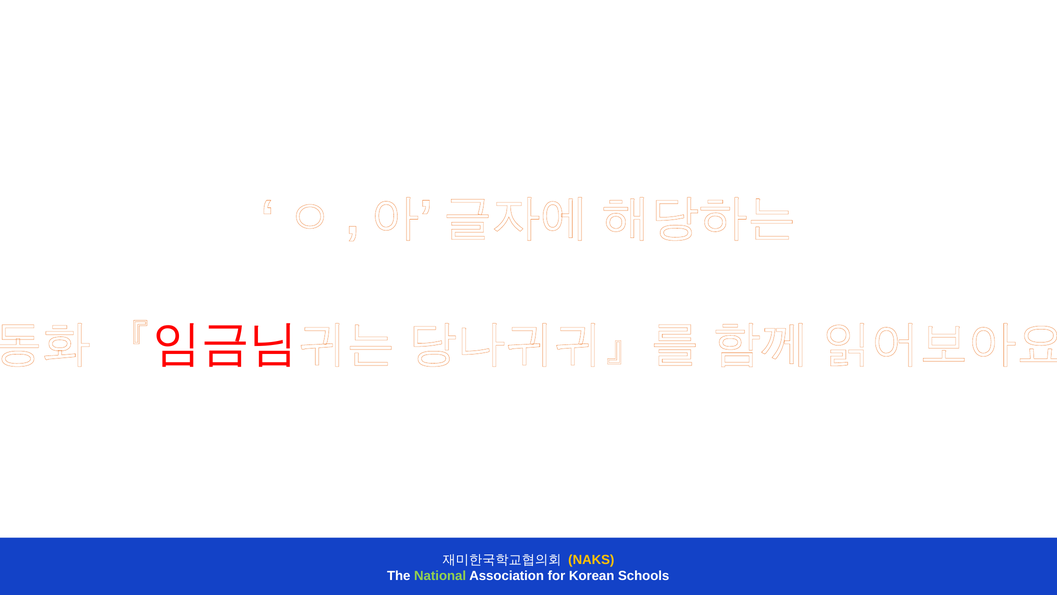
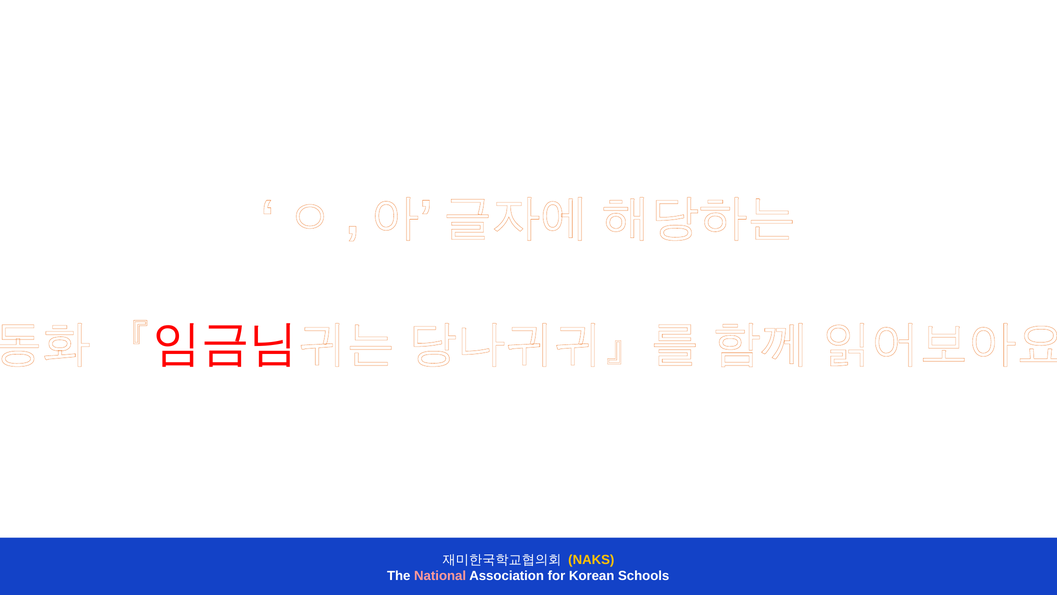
National colour: light green -> pink
